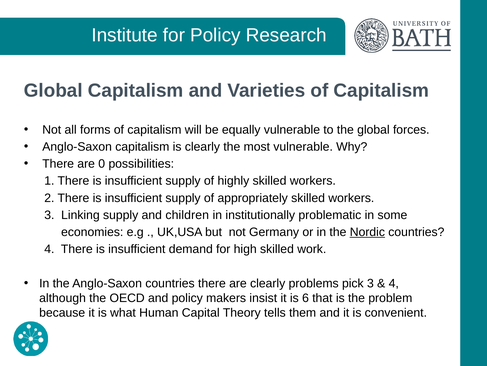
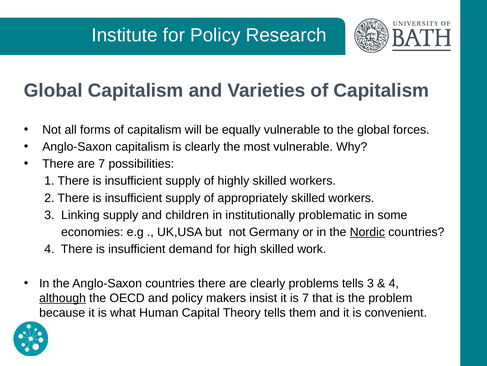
are 0: 0 -> 7
problems pick: pick -> tells
although underline: none -> present
is 6: 6 -> 7
